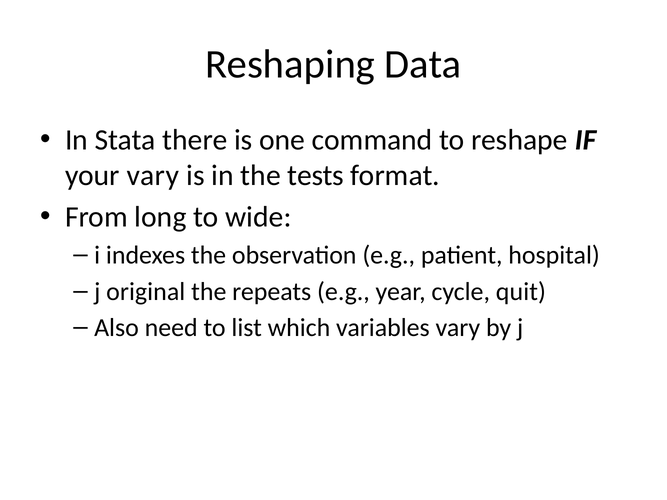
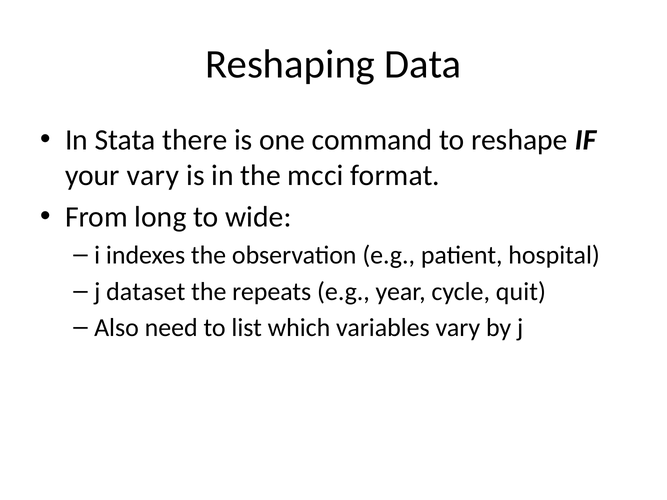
tests: tests -> mcci
original: original -> dataset
